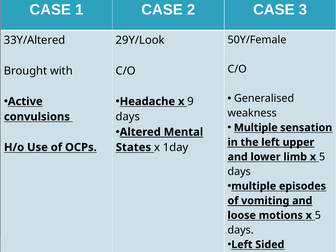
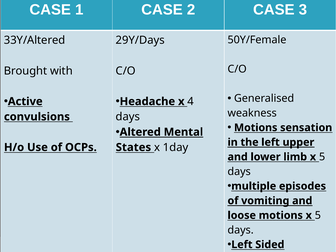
29Y/Look: 29Y/Look -> 29Y/Days
9: 9 -> 4
Multiple at (256, 128): Multiple -> Motions
